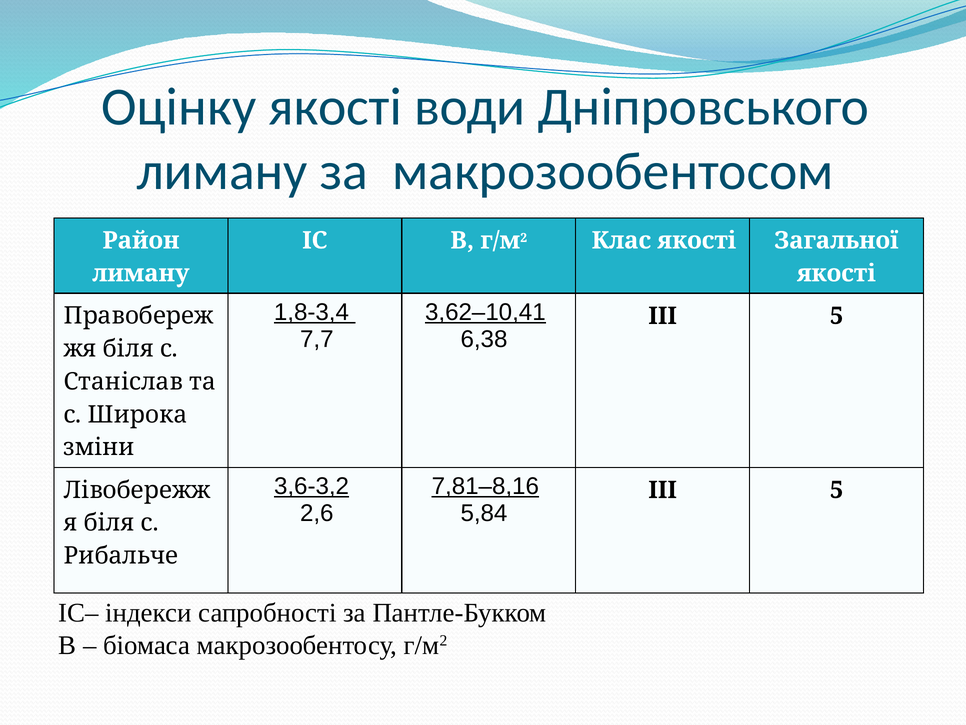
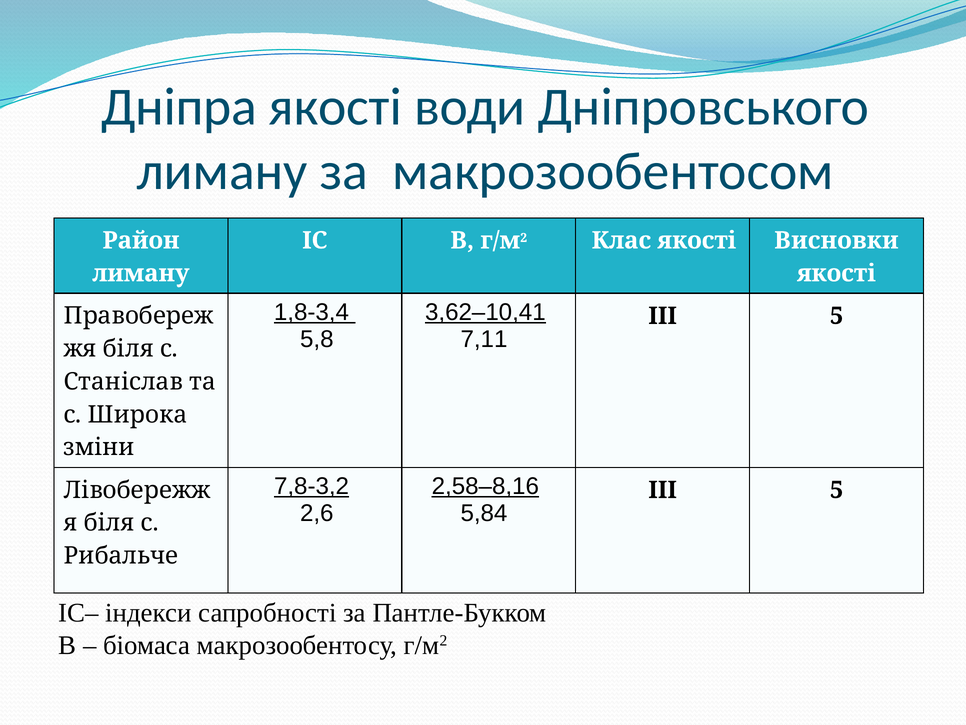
Оцінку: Оцінку -> Дніпра
Загальної: Загальної -> Висновки
7,7: 7,7 -> 5,8
6,38: 6,38 -> 7,11
3,6-3,2: 3,6-3,2 -> 7,8-3,2
7,81–8,16: 7,81–8,16 -> 2,58–8,16
